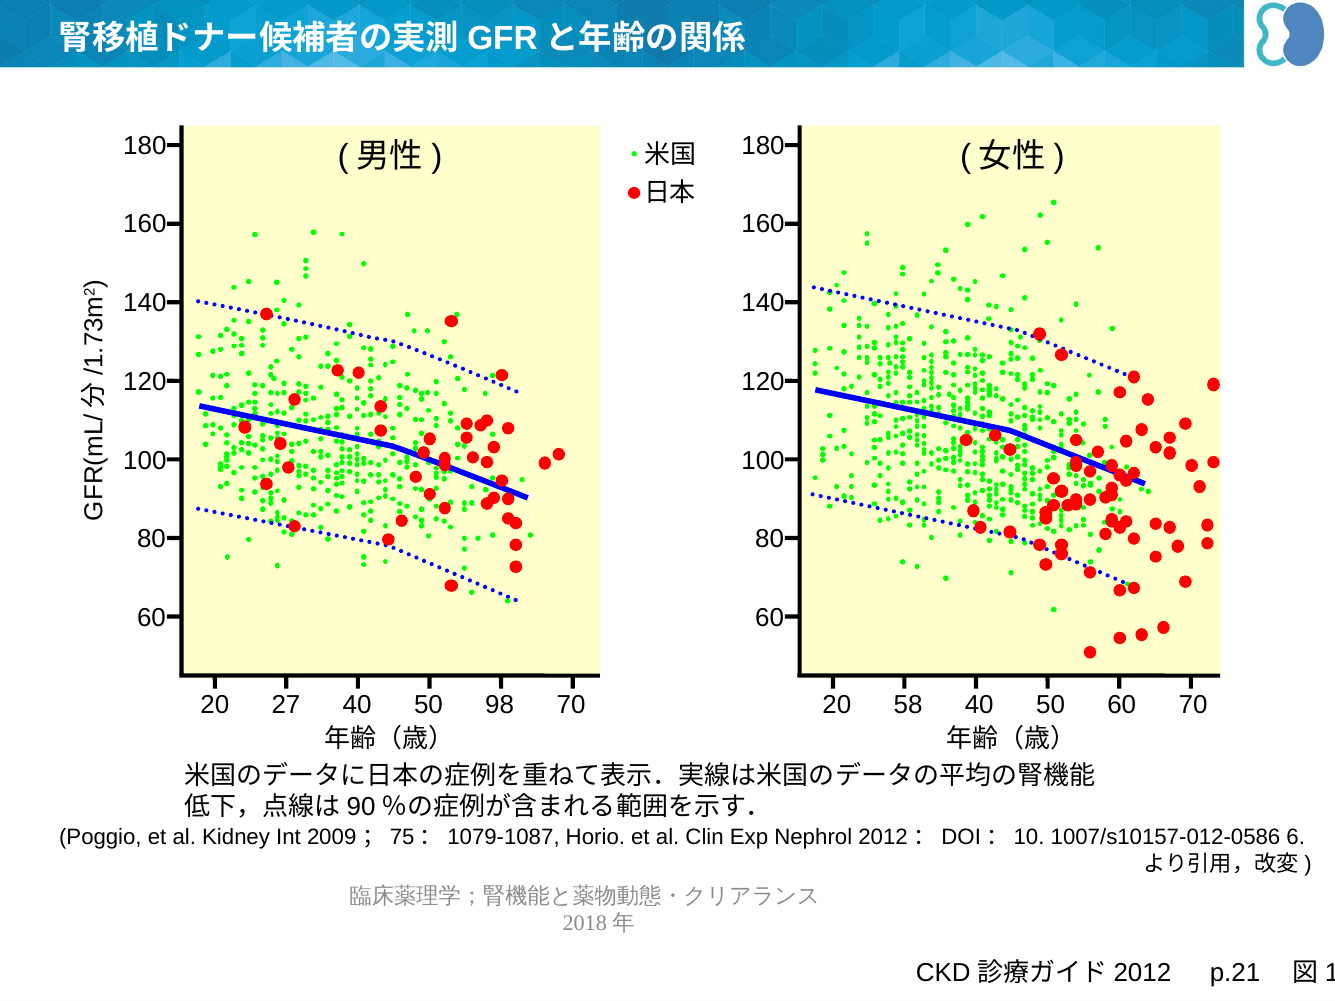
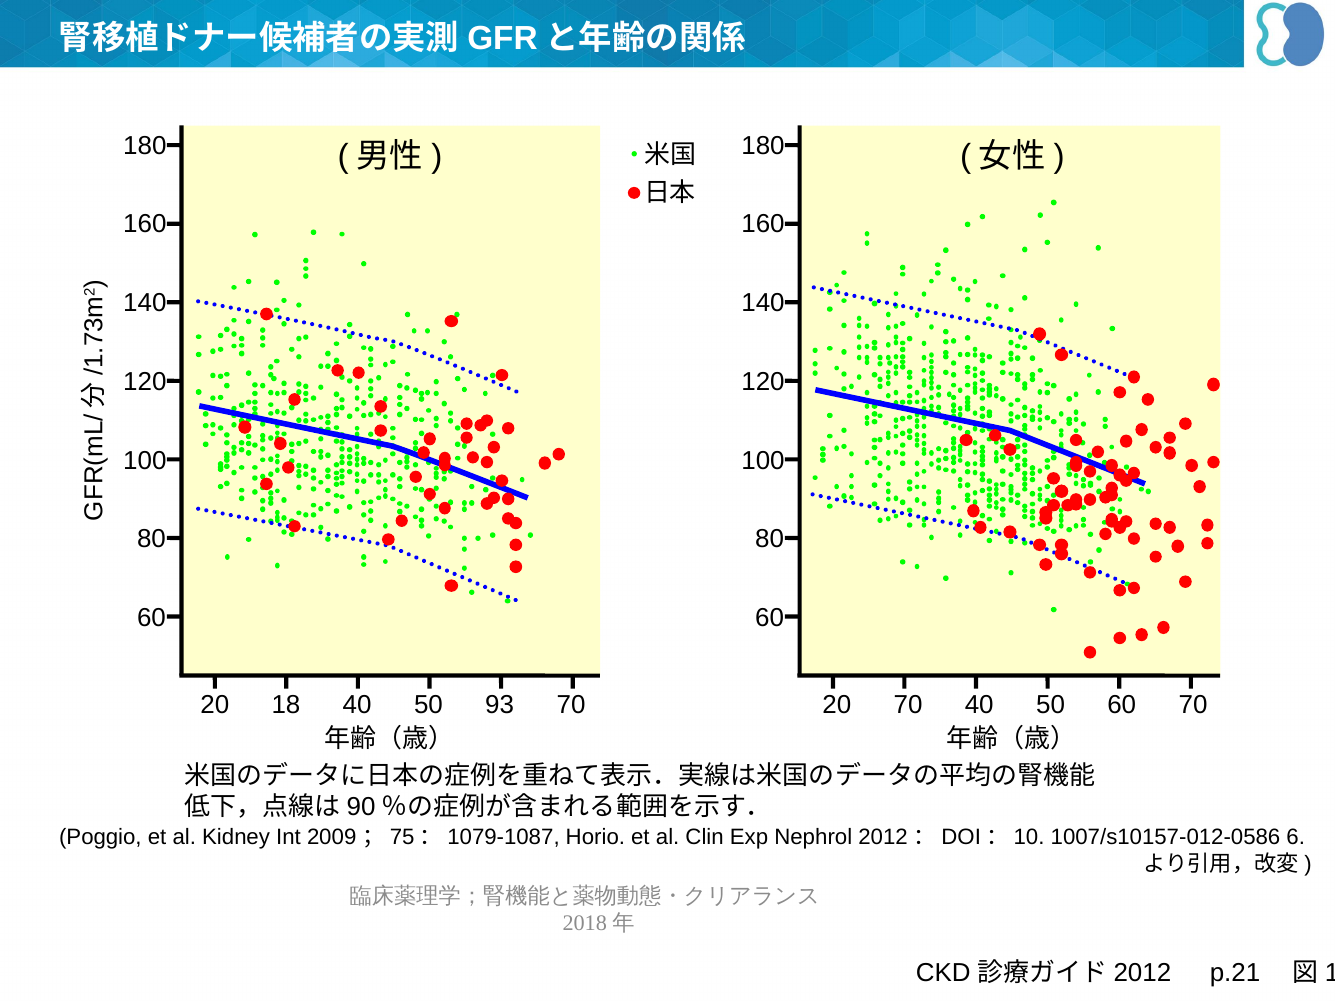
27: 27 -> 18
98: 98 -> 93
20 58: 58 -> 70
